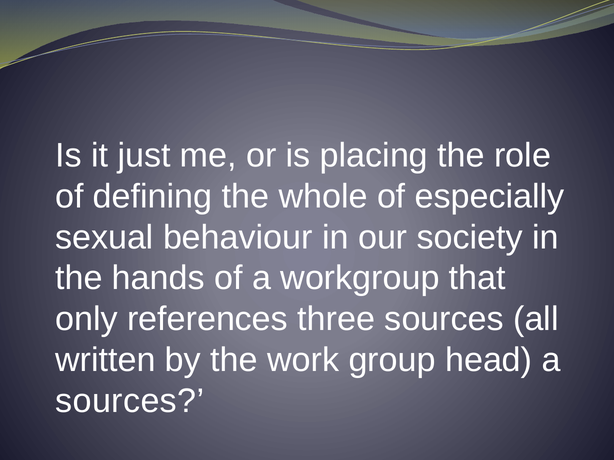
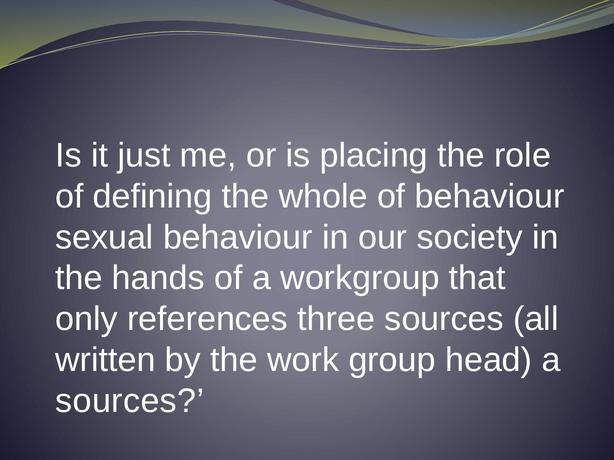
of especially: especially -> behaviour
